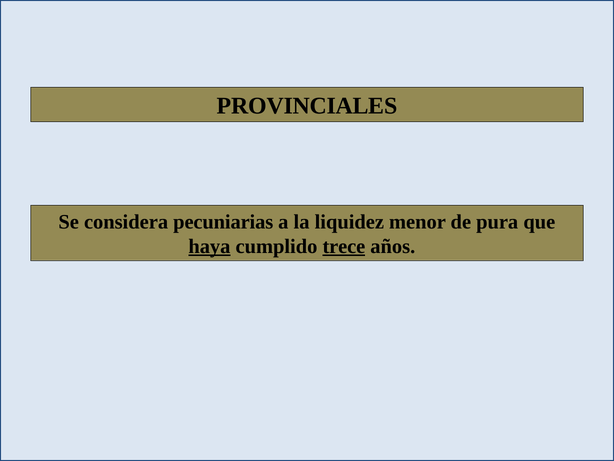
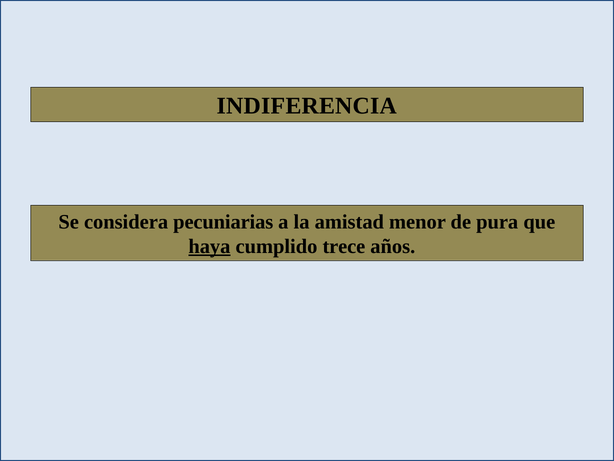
PROVINCIALES: PROVINCIALES -> INDIFERENCIA
liquidez: liquidez -> amistad
trece underline: present -> none
